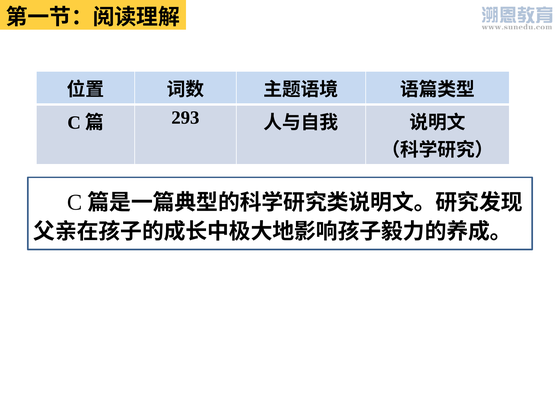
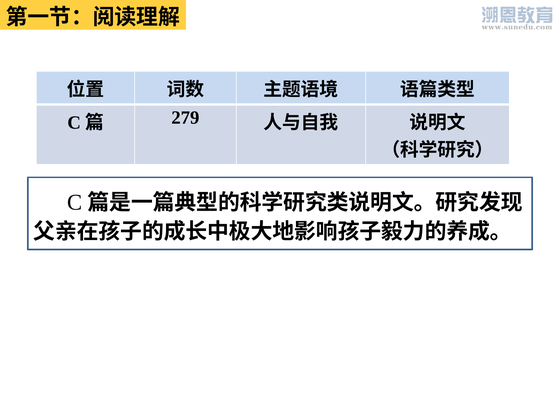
293: 293 -> 279
